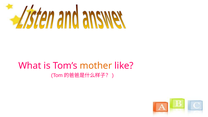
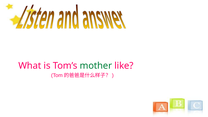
mother colour: orange -> green
